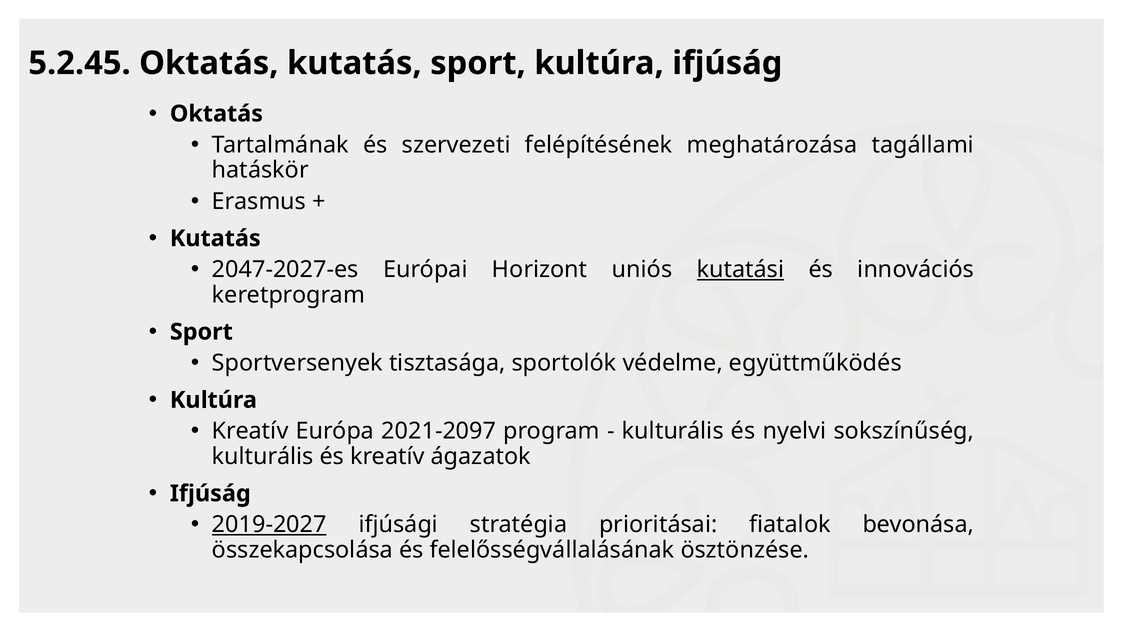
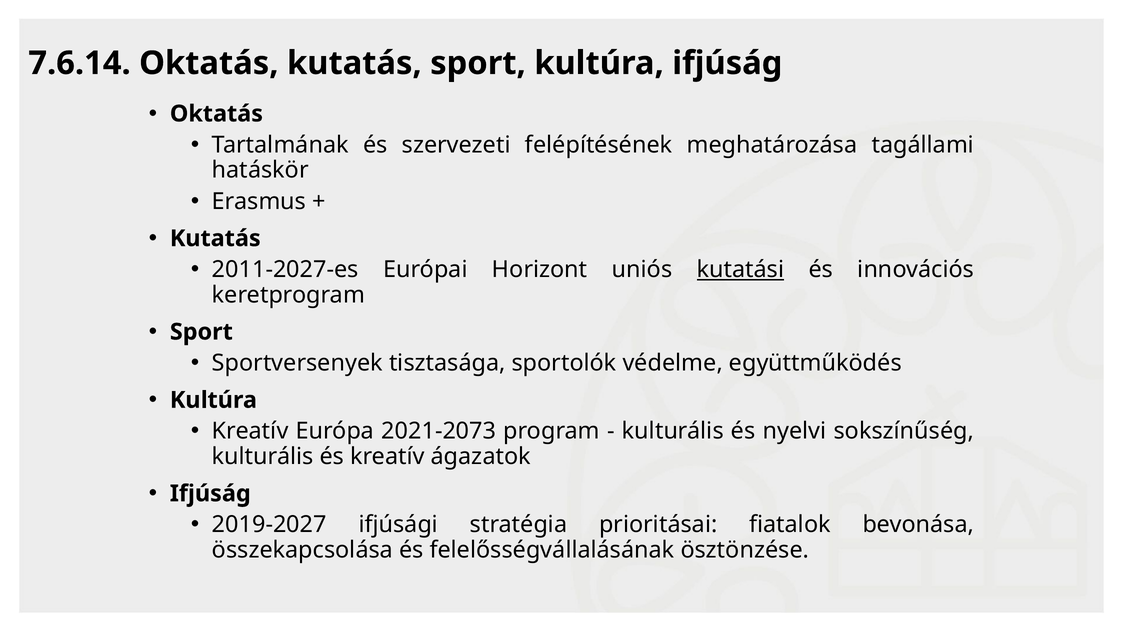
5.2.45: 5.2.45 -> 7.6.14
2047-2027-es: 2047-2027-es -> 2011-2027-es
2021-2097: 2021-2097 -> 2021-2073
2019-2027 underline: present -> none
